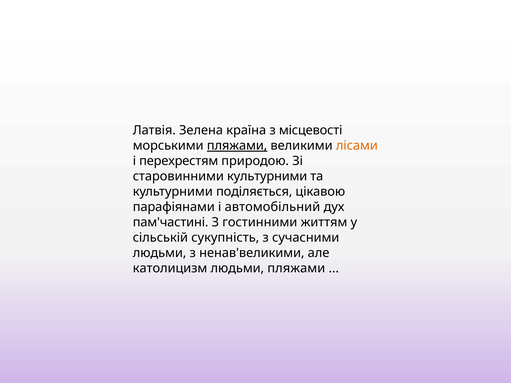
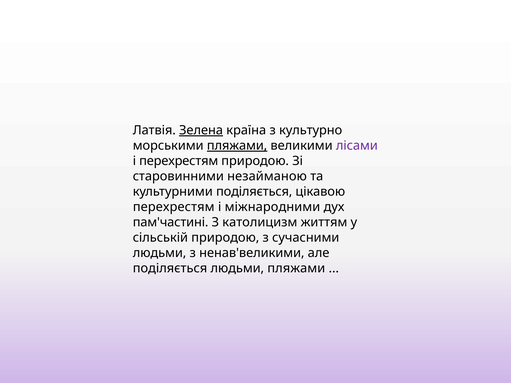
Зелена underline: none -> present
місцевості: місцевості -> культурно
лісами colour: orange -> purple
старовинними культурними: культурними -> незайманою
парафіянами at (174, 207): парафіянами -> перехрестям
автомобільний: автомобільний -> міжнародними
гостинними: гостинними -> католицизм
сільській сукупність: сукупність -> природою
католицизм at (170, 268): католицизм -> поділяється
